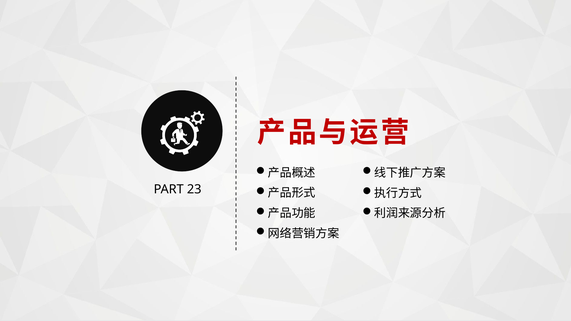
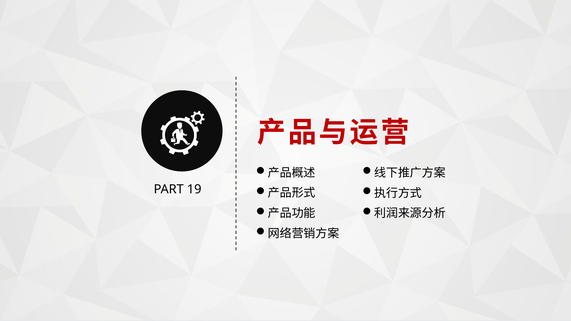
23: 23 -> 19
